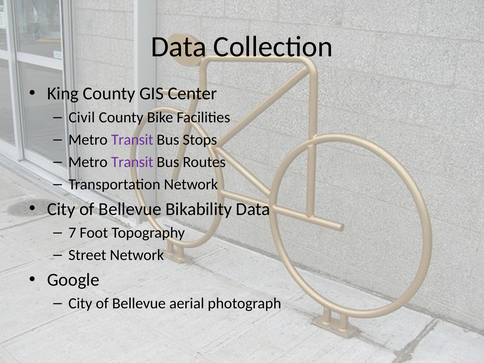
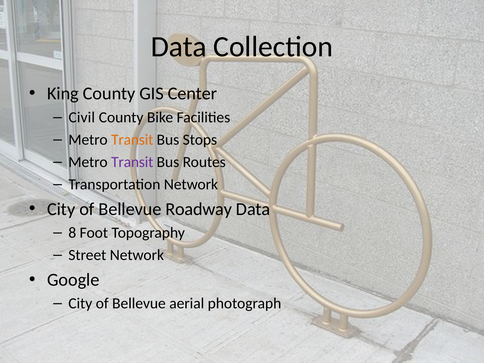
Transit at (132, 140) colour: purple -> orange
Bikability: Bikability -> Roadway
7: 7 -> 8
